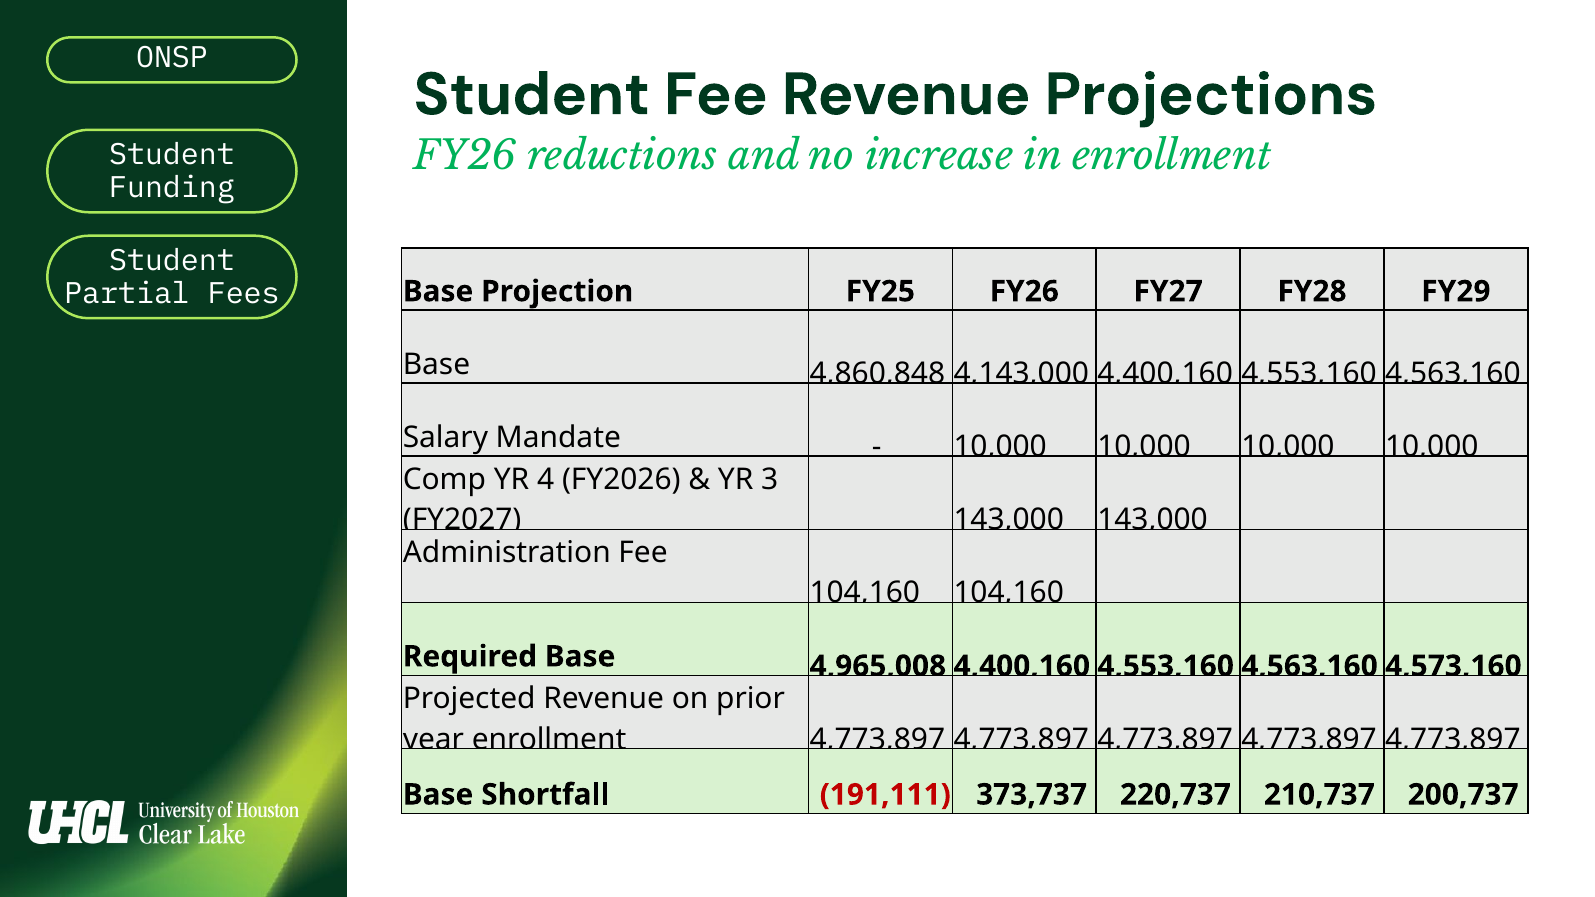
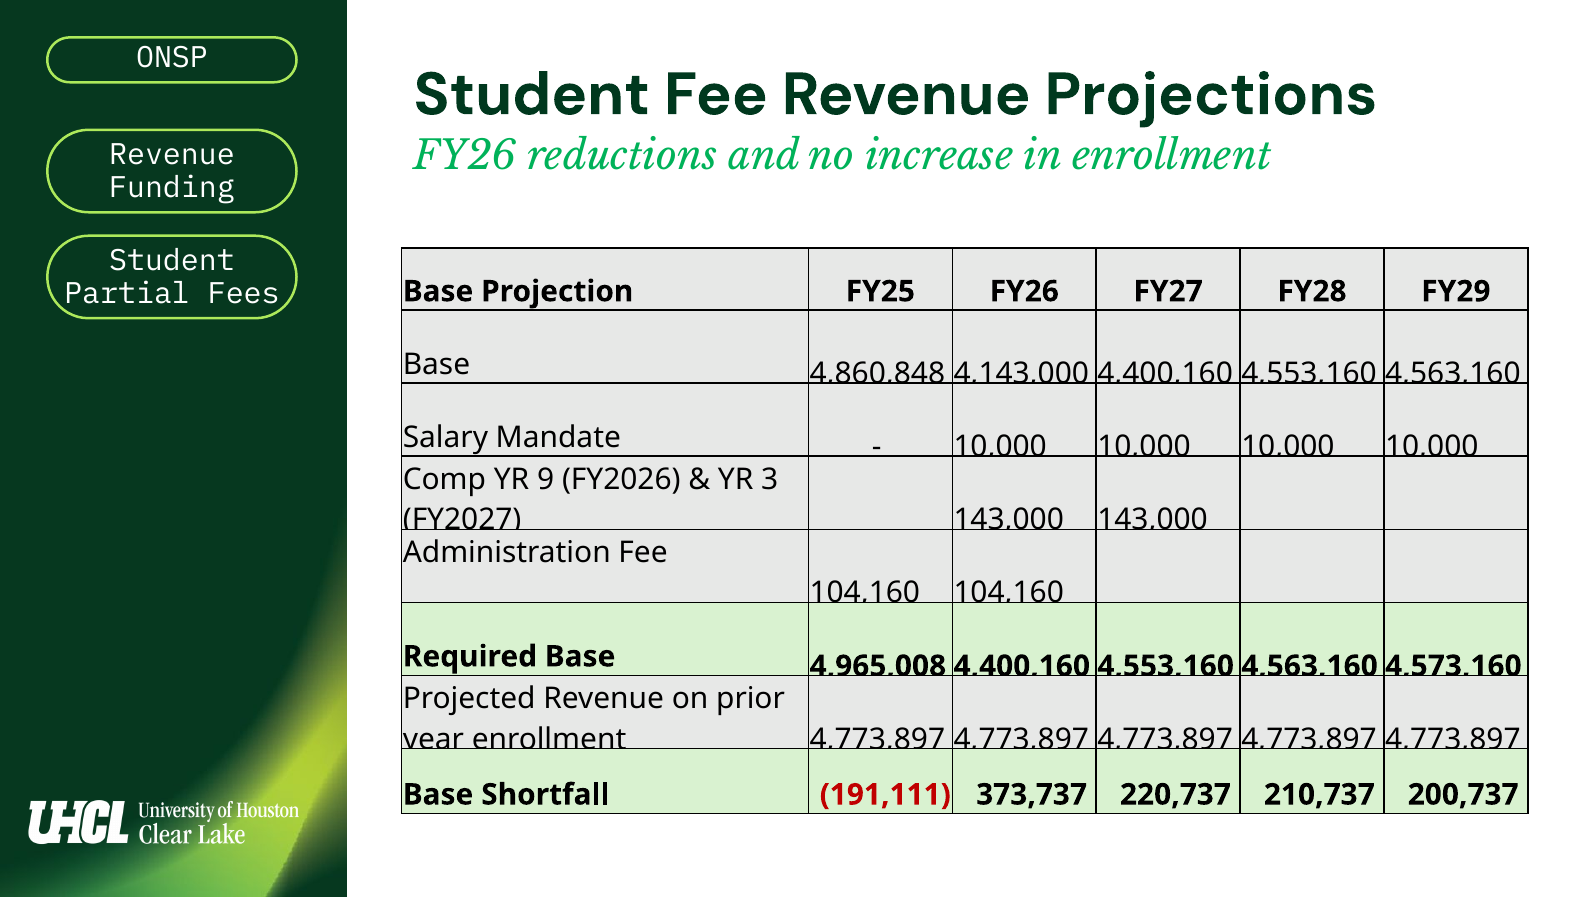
Student at (172, 155): Student -> Revenue
4: 4 -> 9
